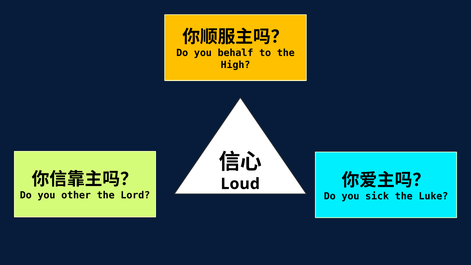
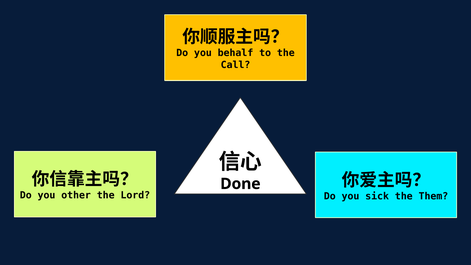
High: High -> Call
Loud: Loud -> Done
Luke: Luke -> Them
